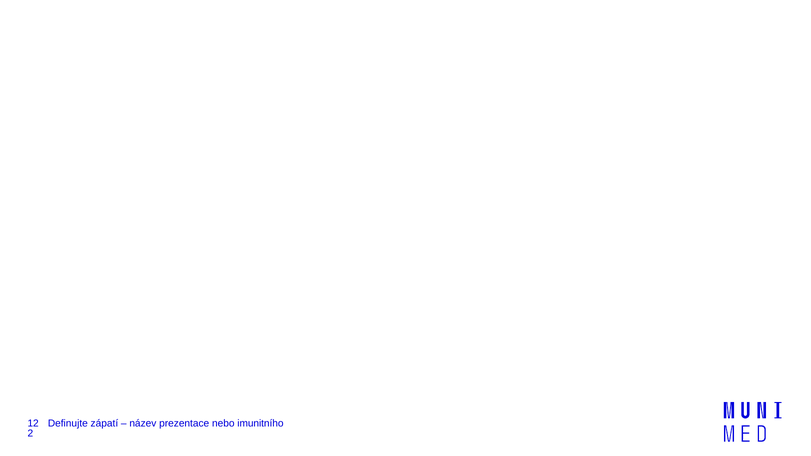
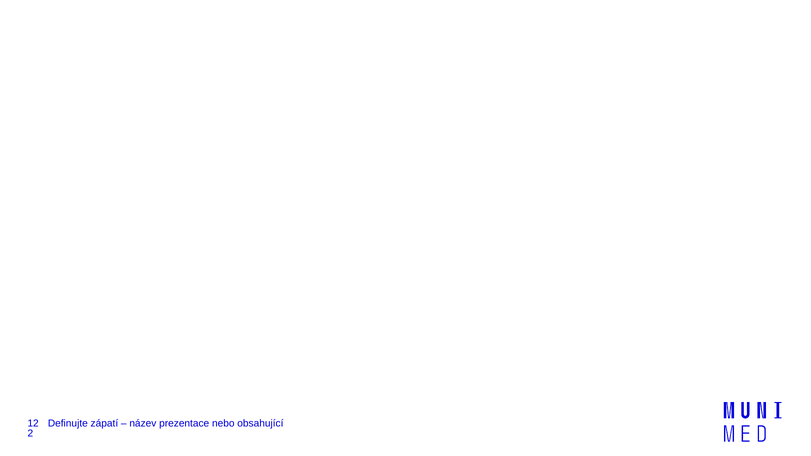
imunitního: imunitního -> obsahující
